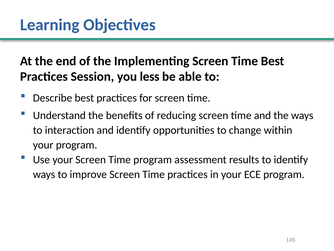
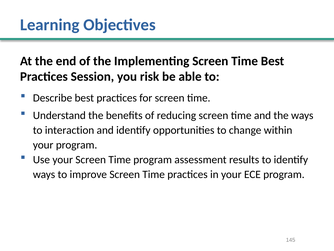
less: less -> risk
